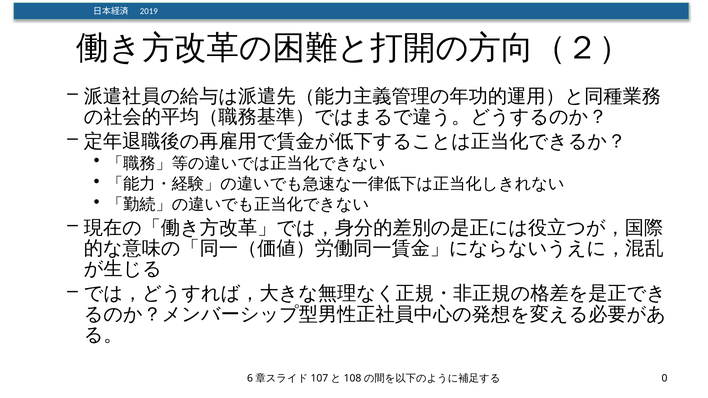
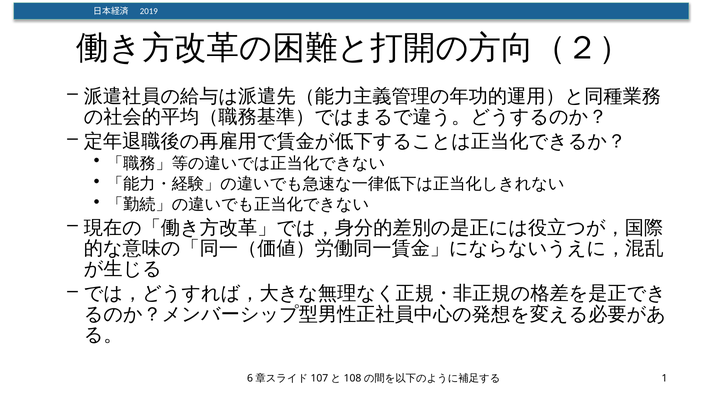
0: 0 -> 1
